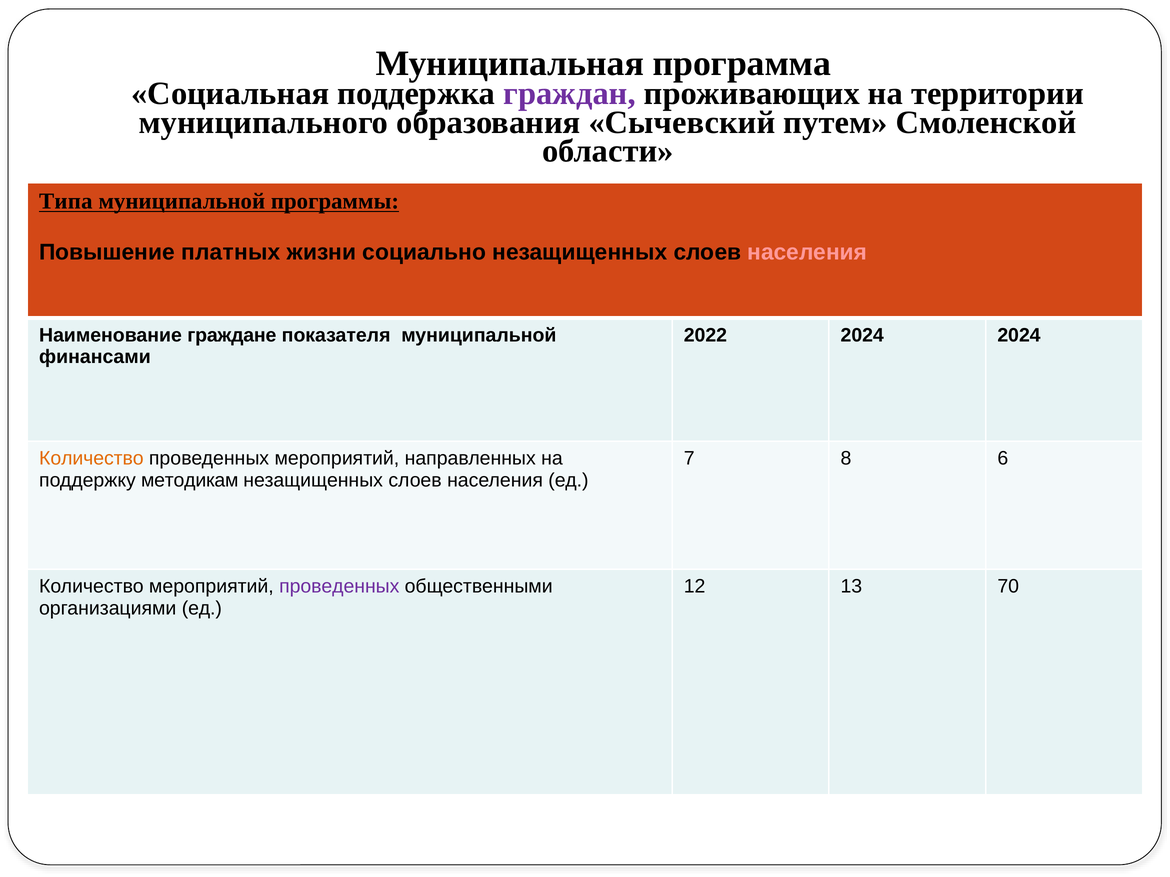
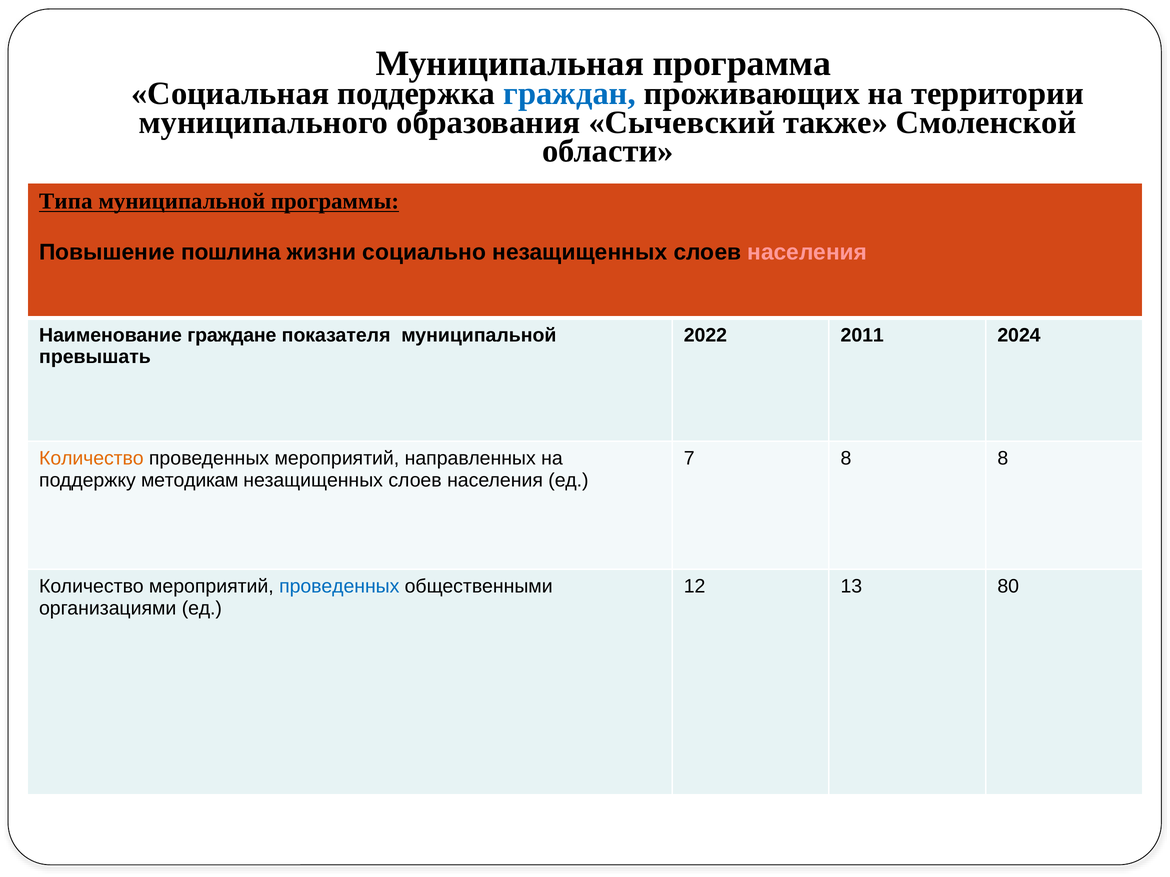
граждан colour: purple -> blue
путем: путем -> также
платных: платных -> пошлина
2022 2024: 2024 -> 2011
финансами: финансами -> превышать
8 6: 6 -> 8
проведенных at (339, 587) colour: purple -> blue
70: 70 -> 80
